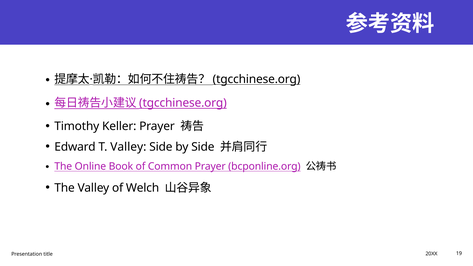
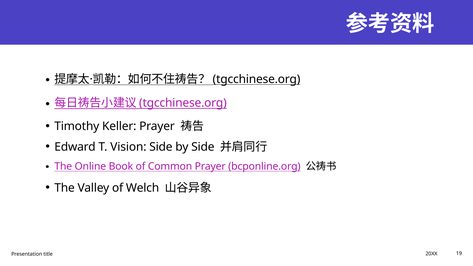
T Valley: Valley -> Vision
